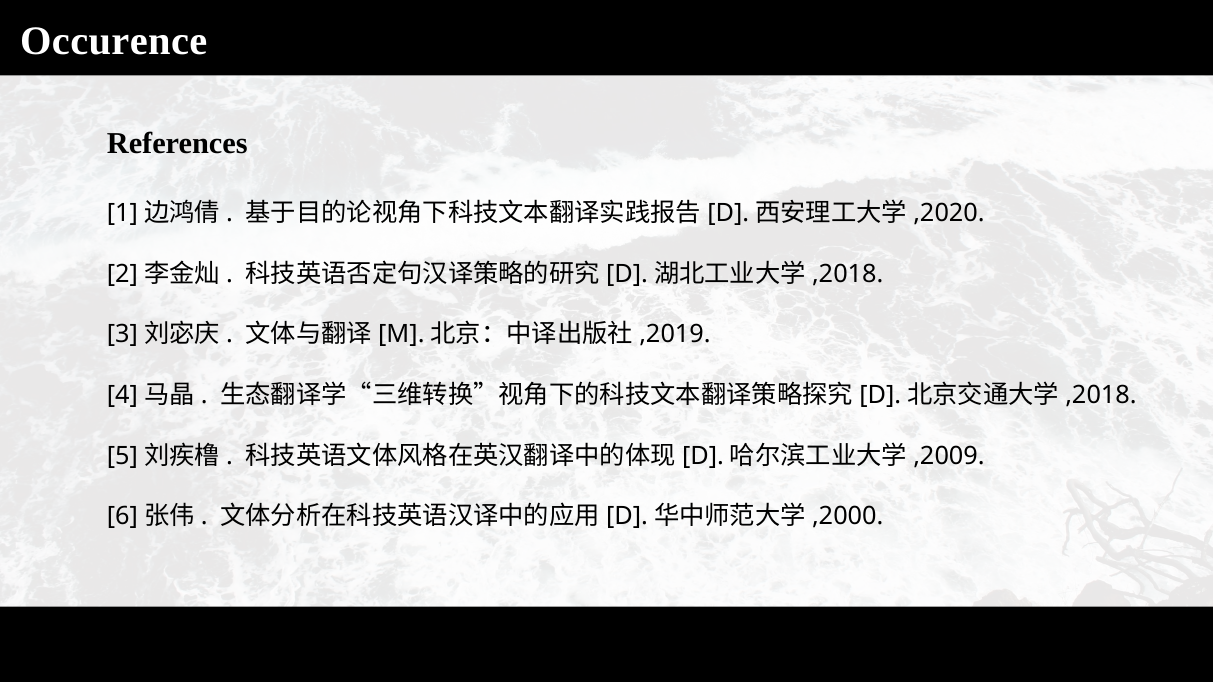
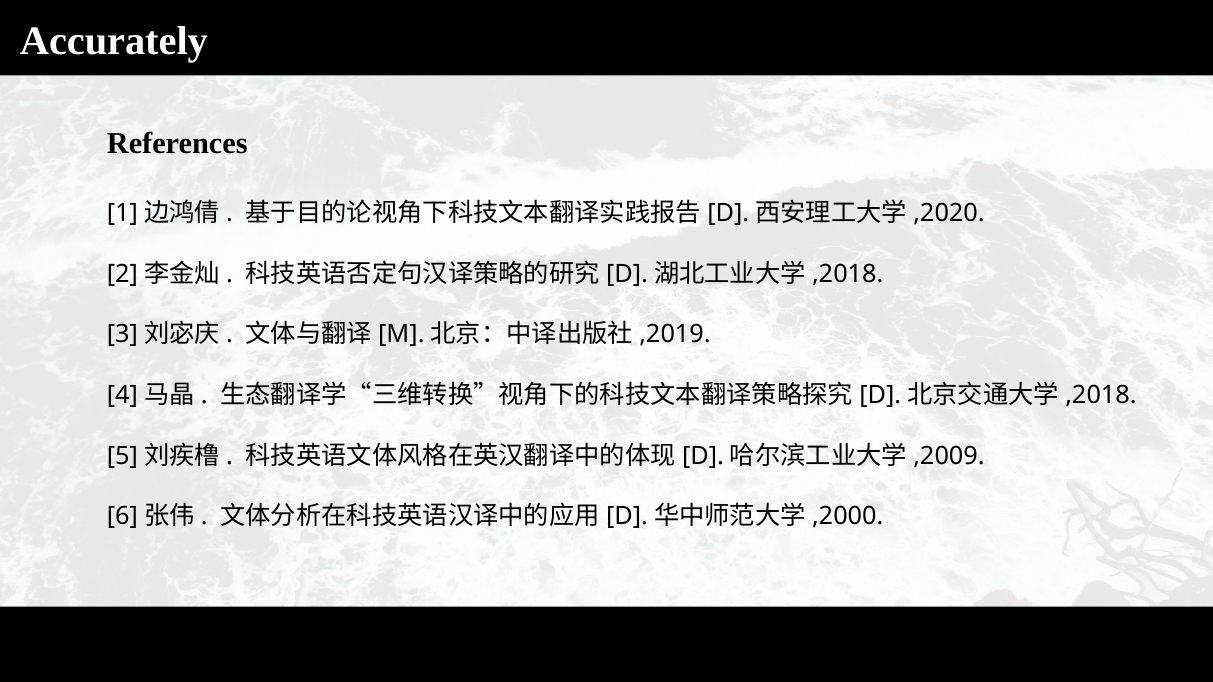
Occurence: Occurence -> Accurately
